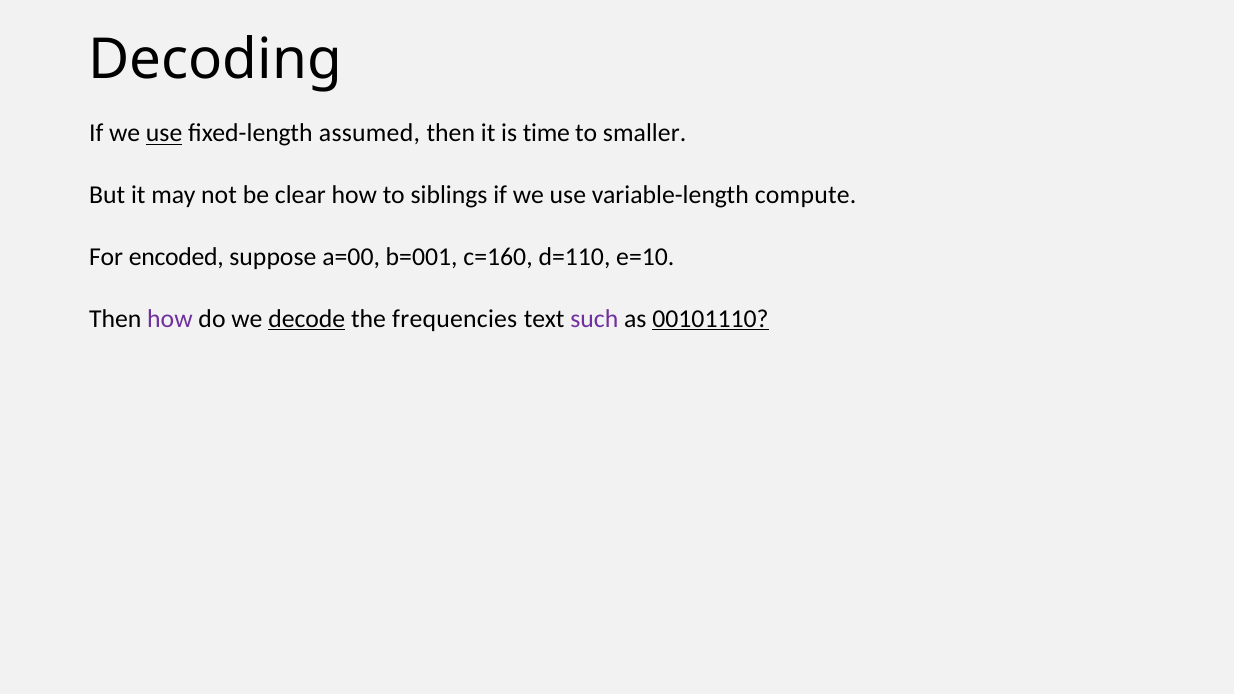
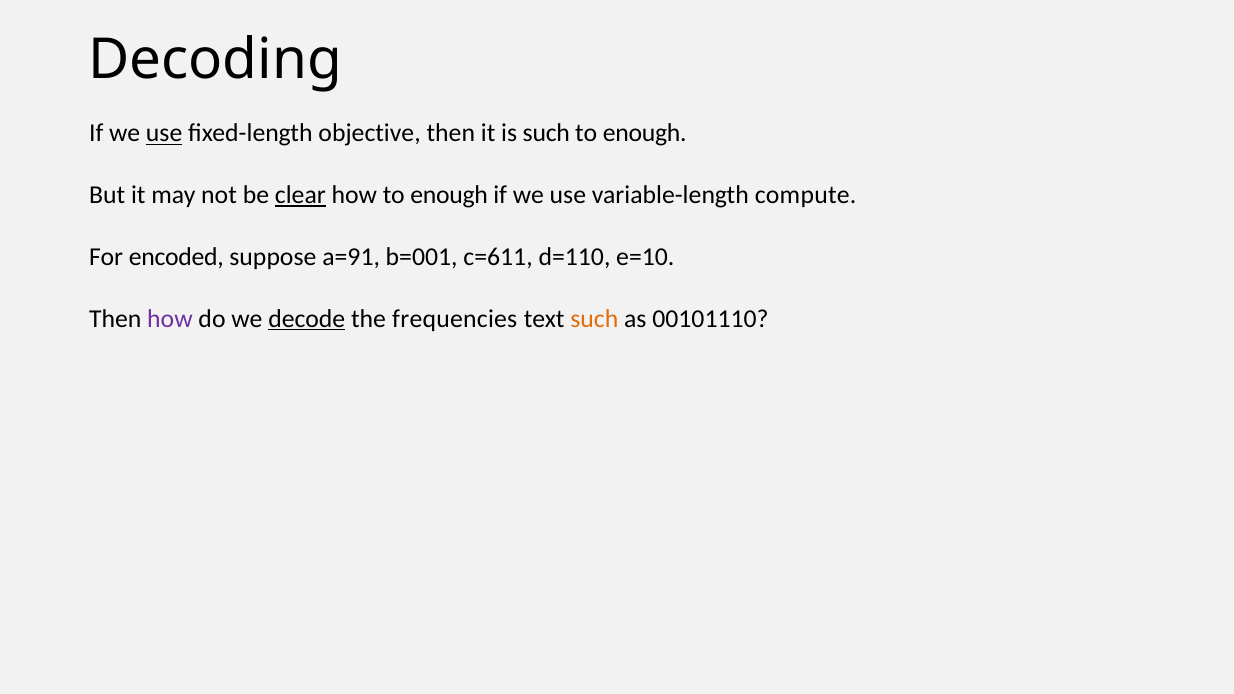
assumed: assumed -> objective
is time: time -> such
smaller at (645, 133): smaller -> enough
clear underline: none -> present
how to siblings: siblings -> enough
a=00: a=00 -> a=91
c=160: c=160 -> c=611
such at (594, 319) colour: purple -> orange
00101110 underline: present -> none
